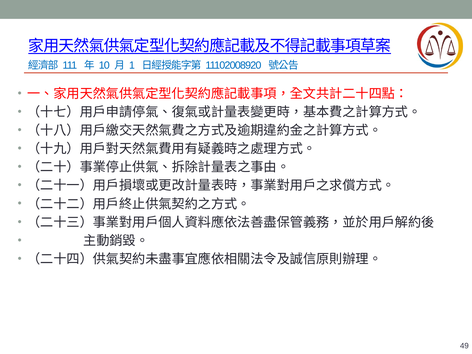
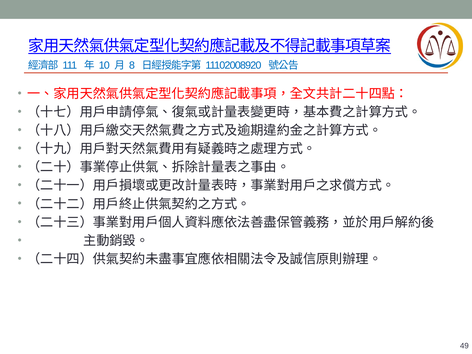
1: 1 -> 8
